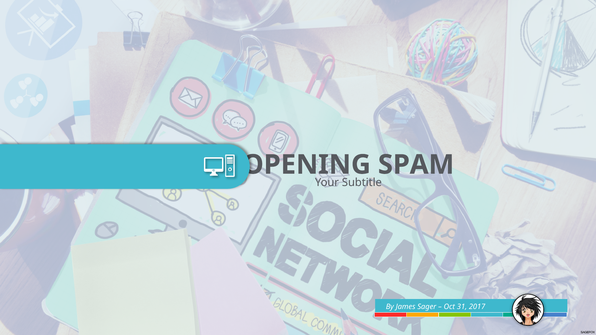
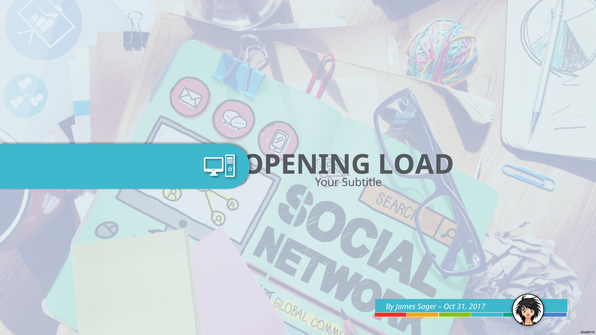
SPAM: SPAM -> LOAD
